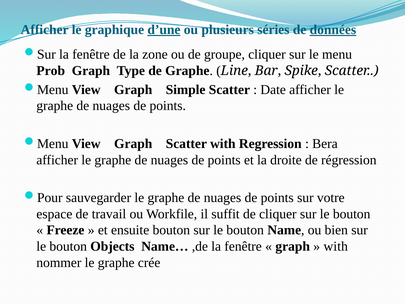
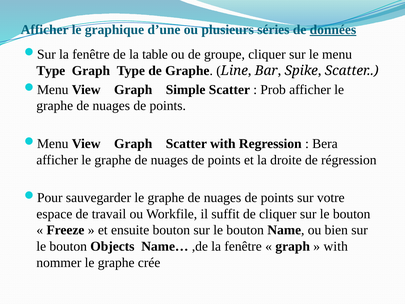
d’une underline: present -> none
zone: zone -> table
Prob at (51, 71): Prob -> Type
Date: Date -> Prob
